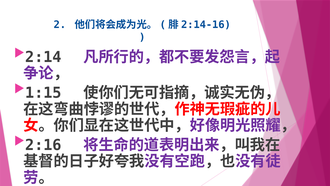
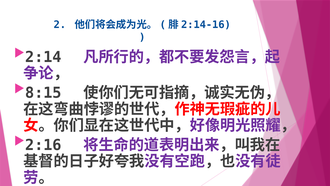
1:15: 1:15 -> 8:15
